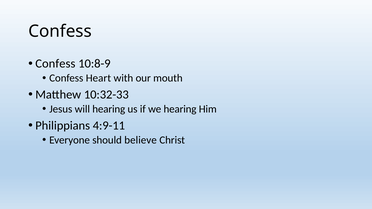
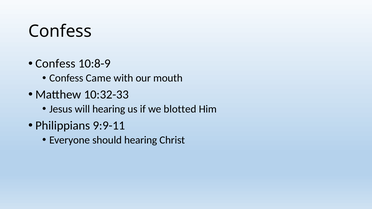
Heart: Heart -> Came
we hearing: hearing -> blotted
4:9-11: 4:9-11 -> 9:9-11
should believe: believe -> hearing
